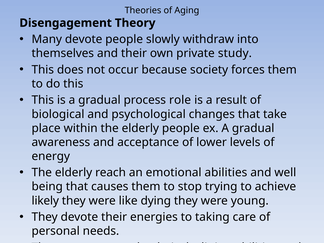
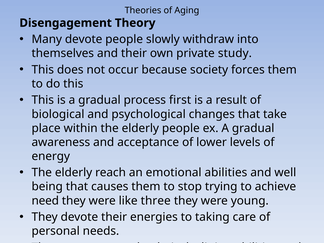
role: role -> first
likely: likely -> need
dying: dying -> three
